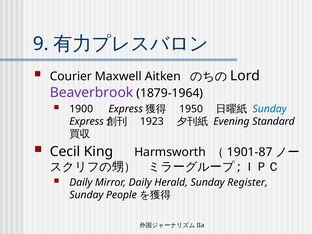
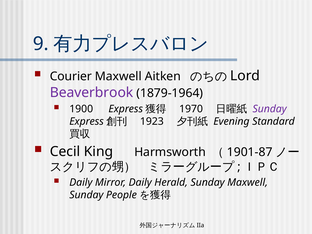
1950: 1950 -> 1970
Sunday at (270, 109) colour: blue -> purple
Sunday Register: Register -> Maxwell
